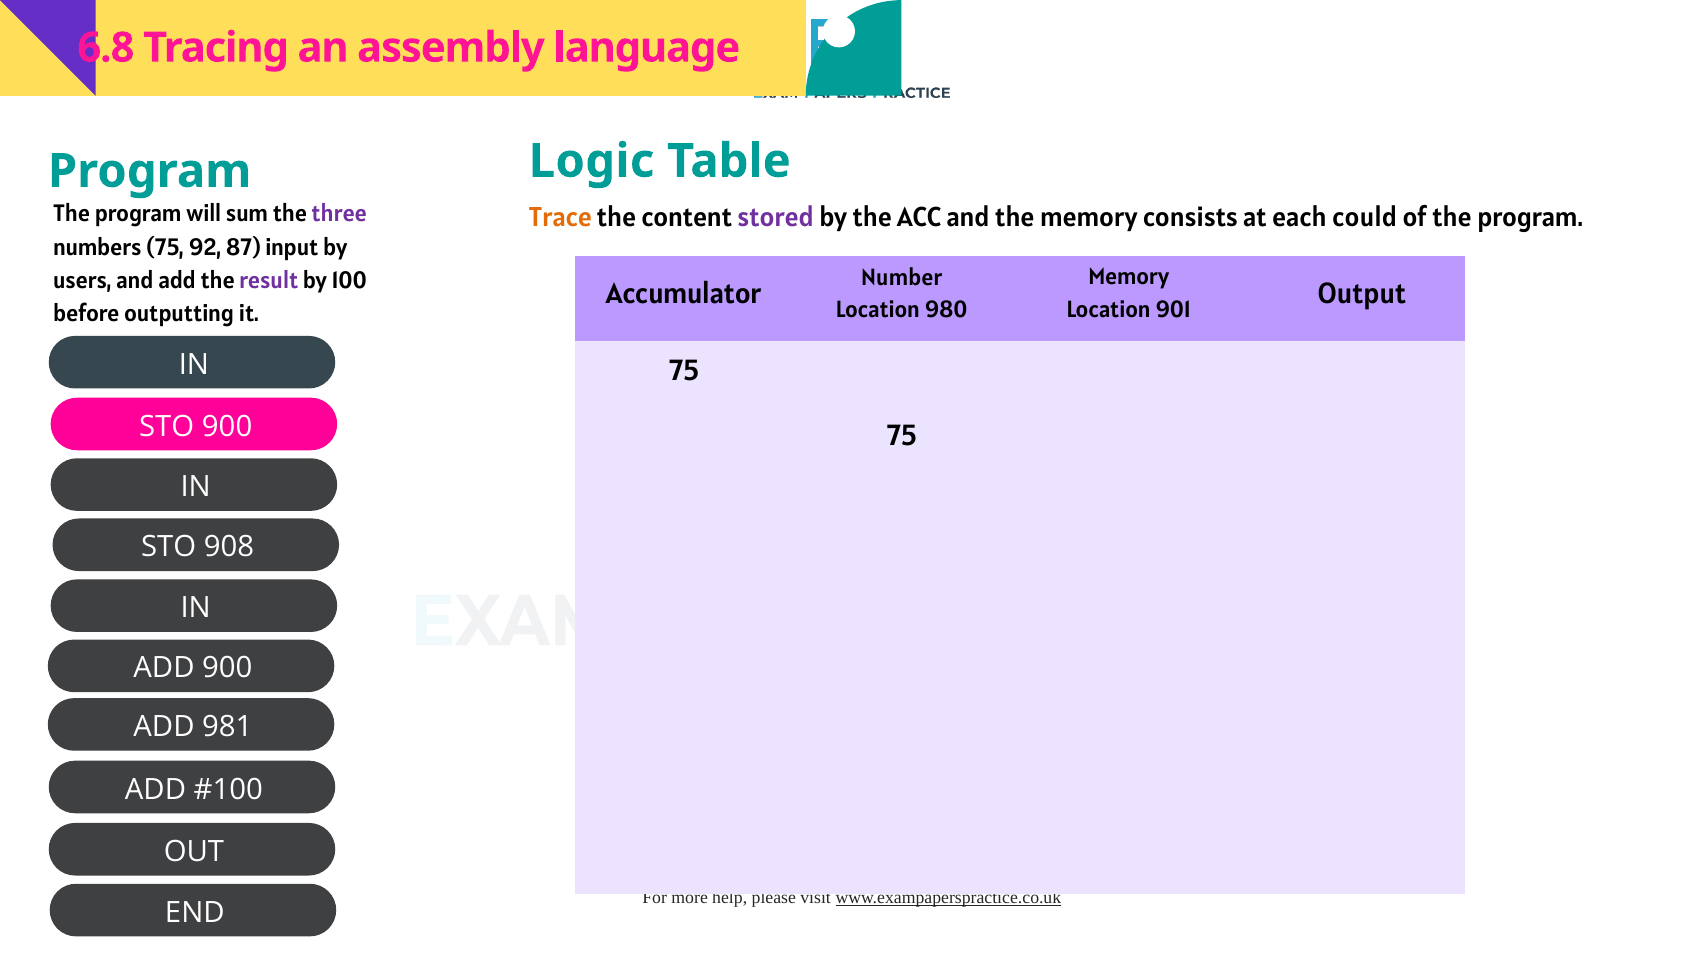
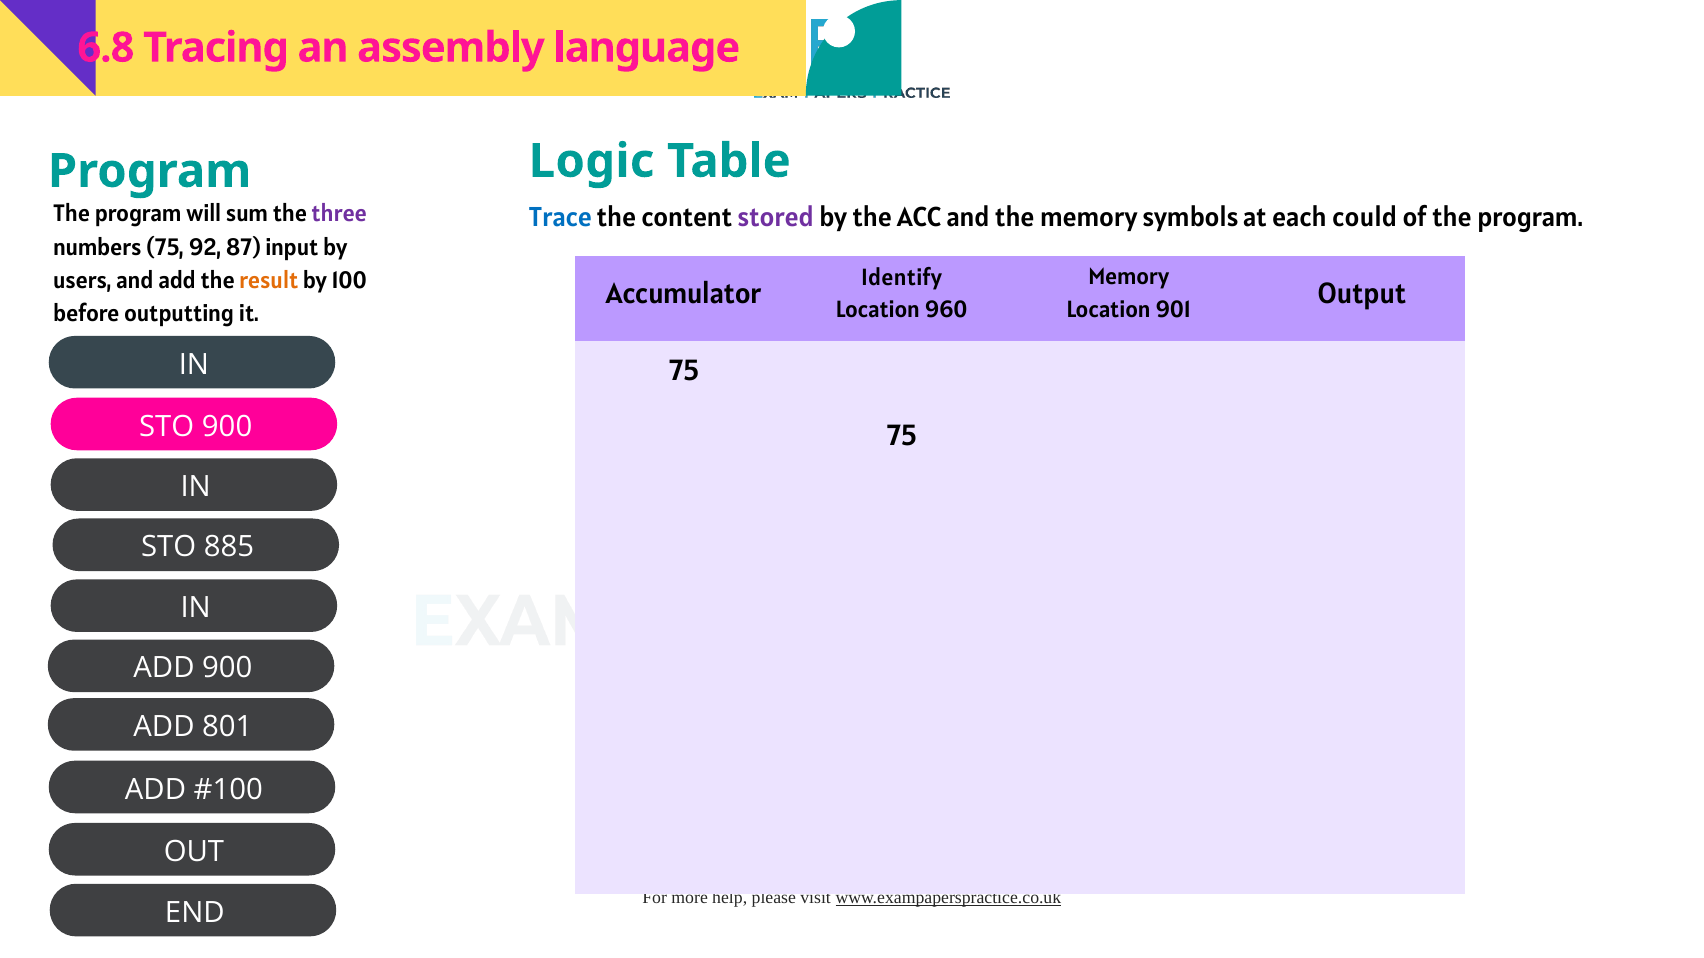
Trace colour: orange -> blue
consists: consists -> symbols
Number: Number -> Identify
result colour: purple -> orange
980: 980 -> 960
908: 908 -> 885
981: 981 -> 801
